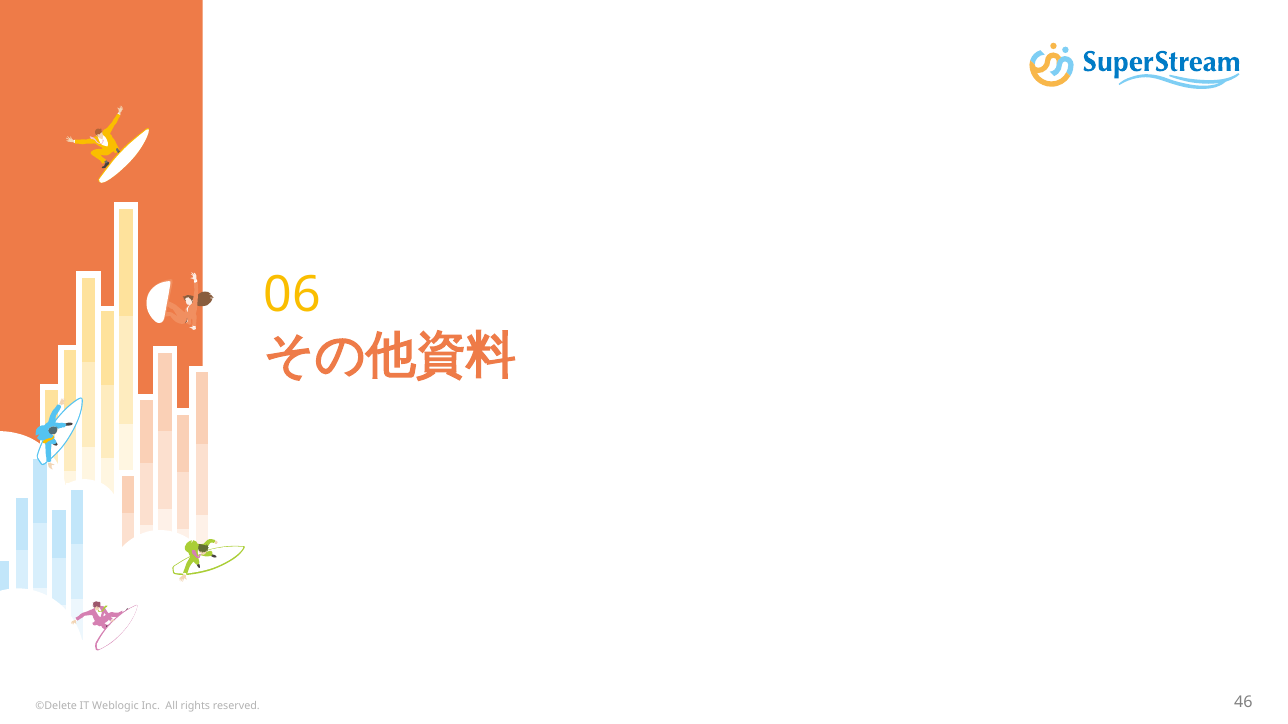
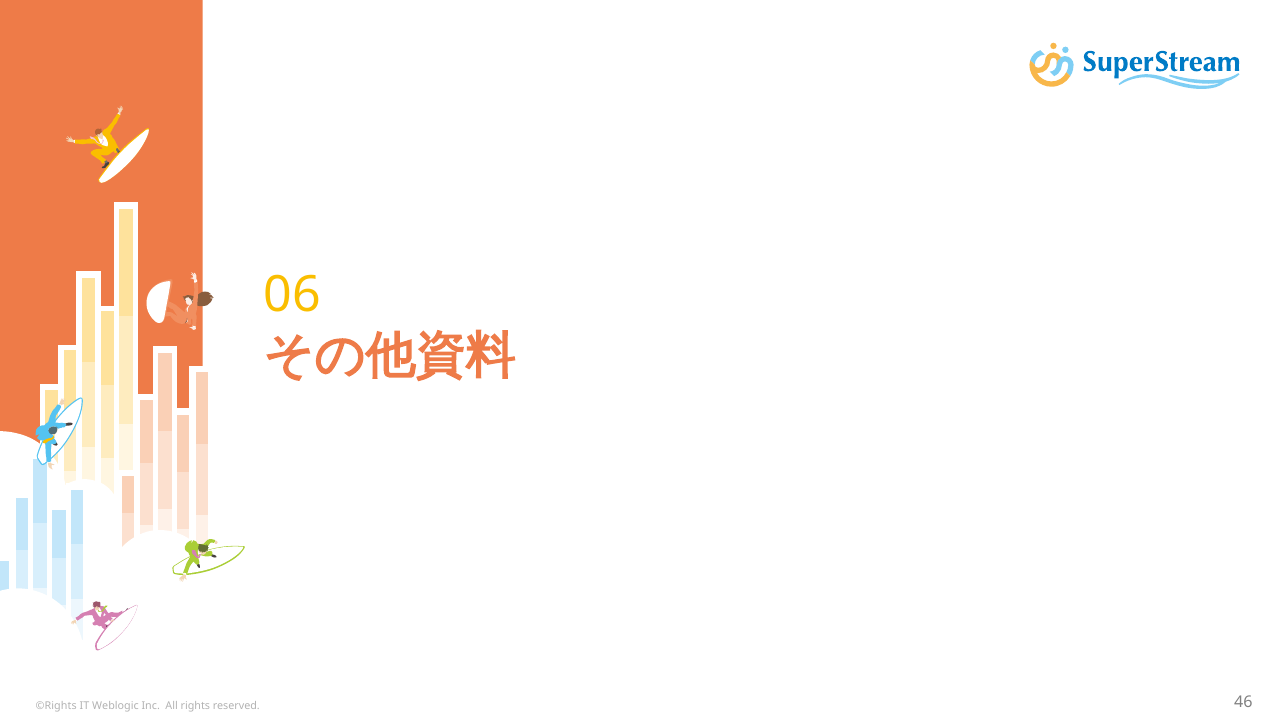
©Delete: ©Delete -> ©Rights
